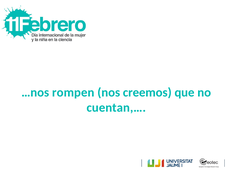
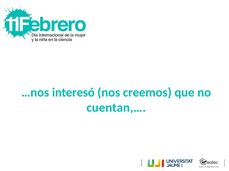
rompen: rompen -> interesó
